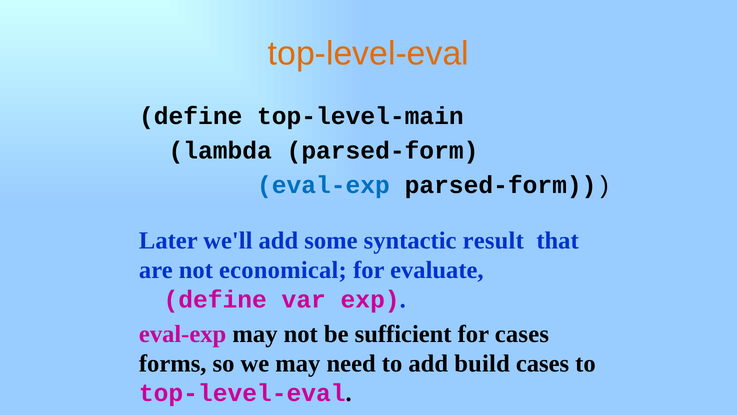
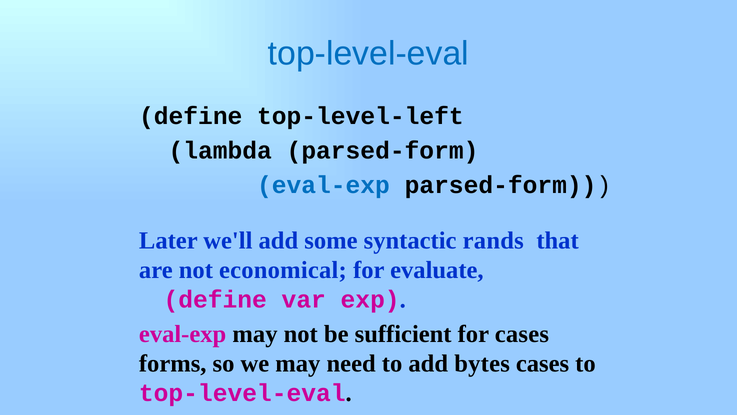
top-level-eval at (368, 54) colour: orange -> blue
top-level-main: top-level-main -> top-level-left
result: result -> rands
build: build -> bytes
